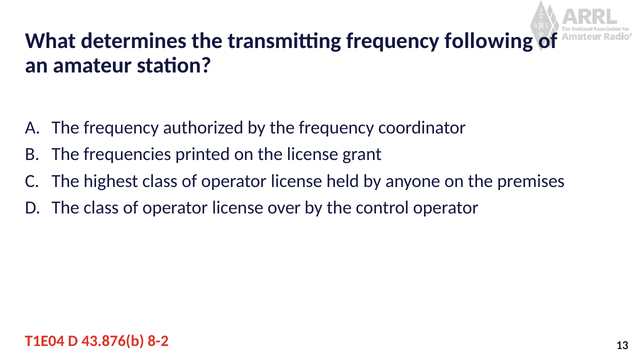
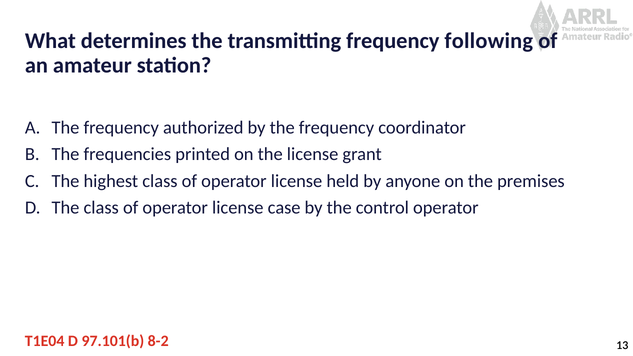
over: over -> case
43.876(b: 43.876(b -> 97.101(b
